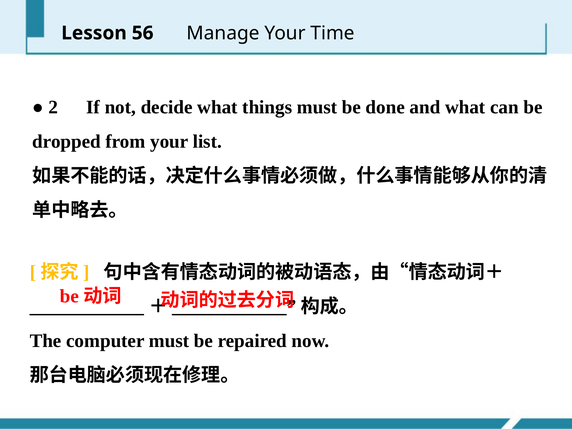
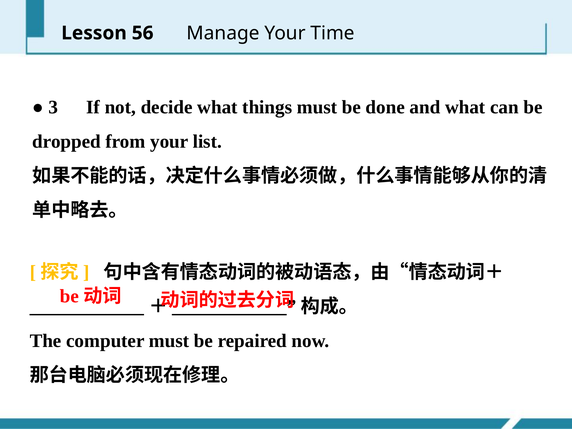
2: 2 -> 3
